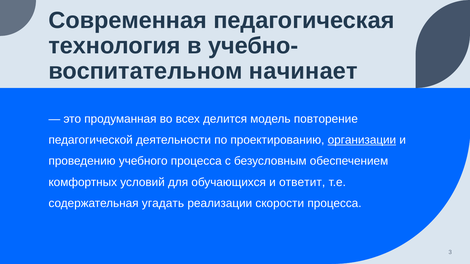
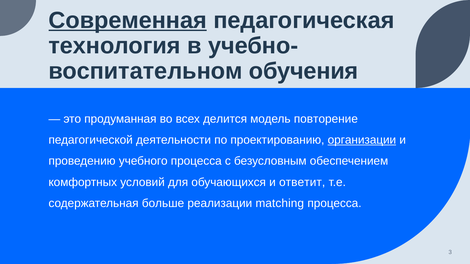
Современная underline: none -> present
начинает: начинает -> обучения
угадать: угадать -> больше
скорости: скорости -> matching
